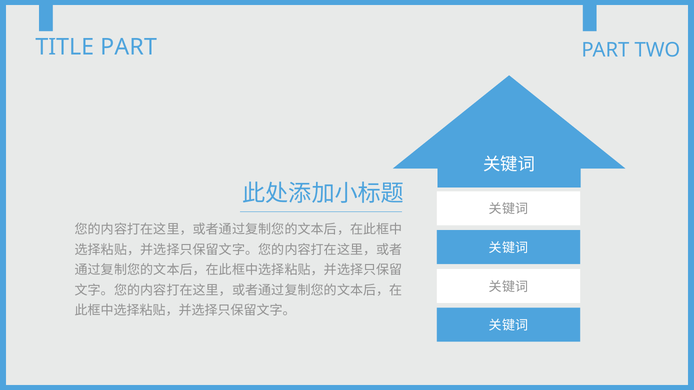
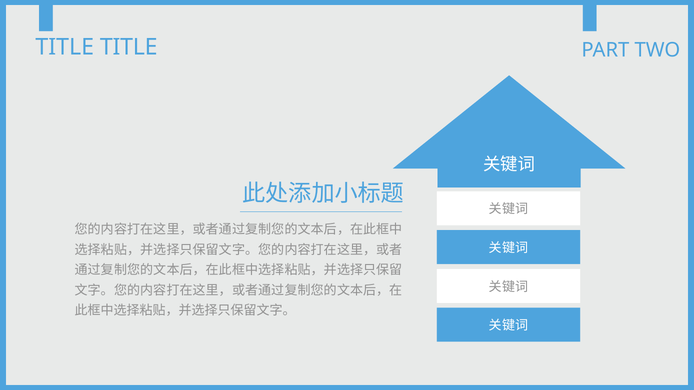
TITLE PART: PART -> TITLE
